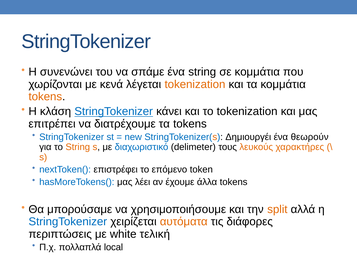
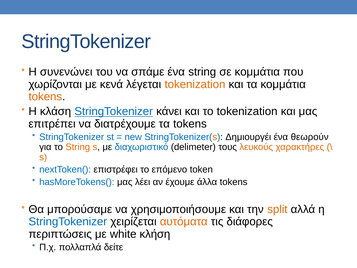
τελική: τελική -> κλήση
local: local -> δείτε
